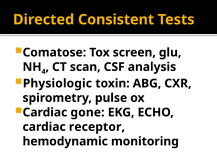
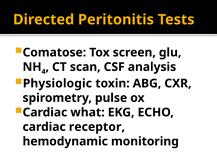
Consistent: Consistent -> Peritonitis
gone: gone -> what
